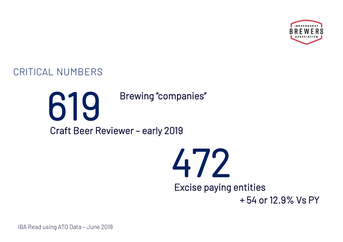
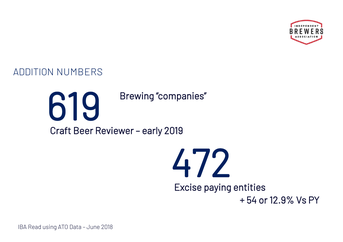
CRITICAL: CRITICAL -> ADDITION
